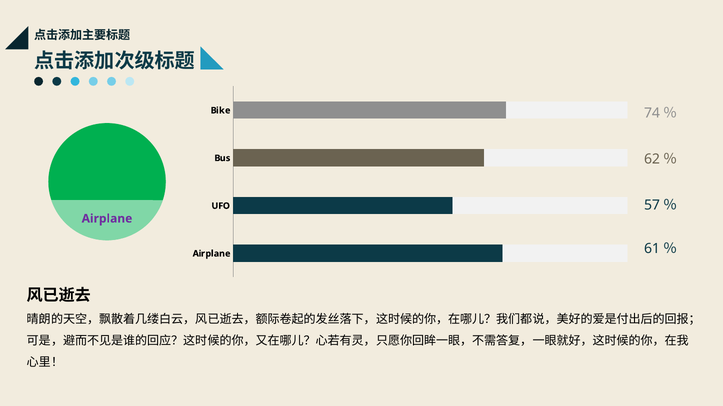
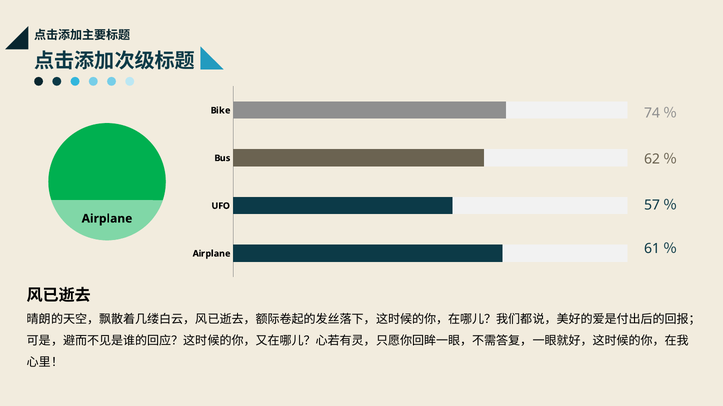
Airplane at (107, 219) colour: purple -> black
